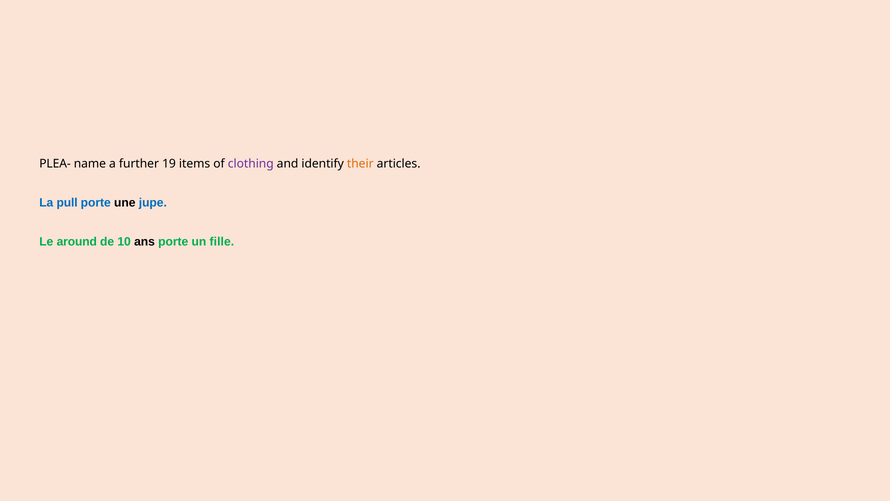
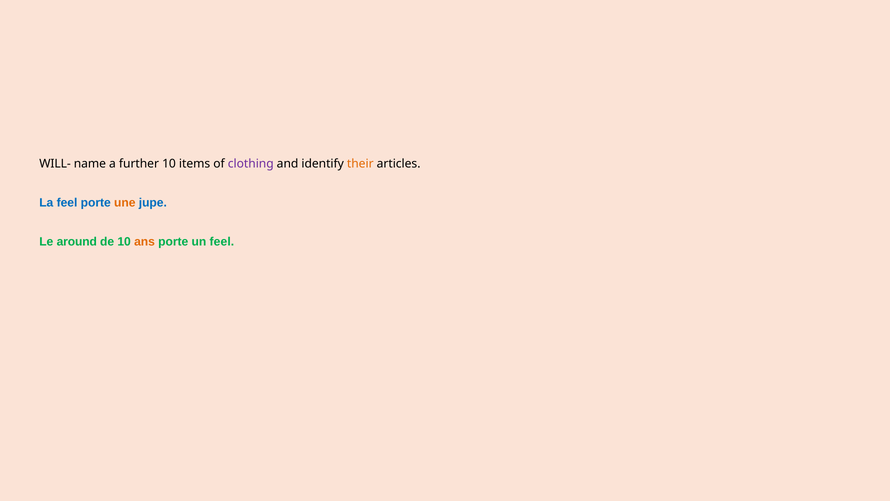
PLEA-: PLEA- -> WILL-
further 19: 19 -> 10
La pull: pull -> feel
une colour: black -> orange
ans colour: black -> orange
un fille: fille -> feel
